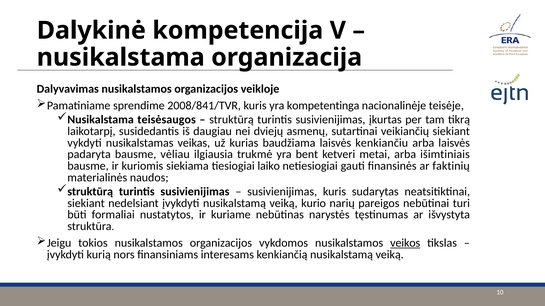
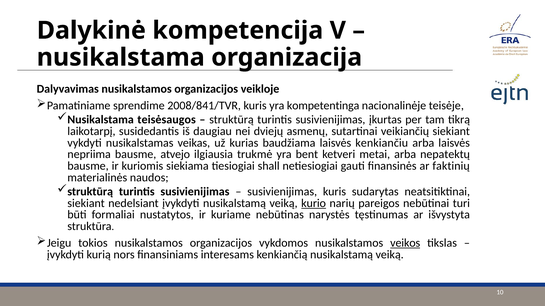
padaryta: padaryta -> nepriima
vėliau: vėliau -> atvejo
išimtiniais: išimtiniais -> nepatektų
laiko: laiko -> shall
kurio underline: none -> present
